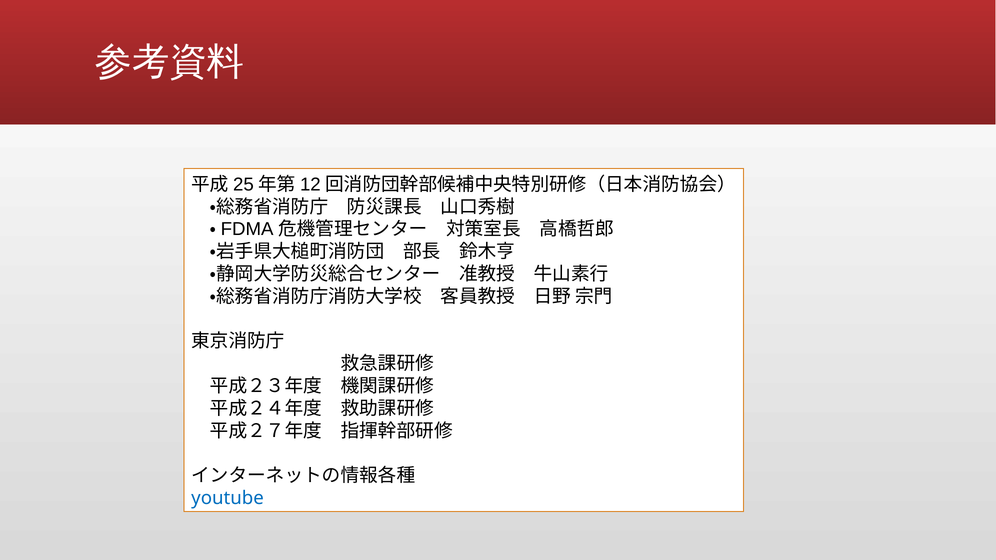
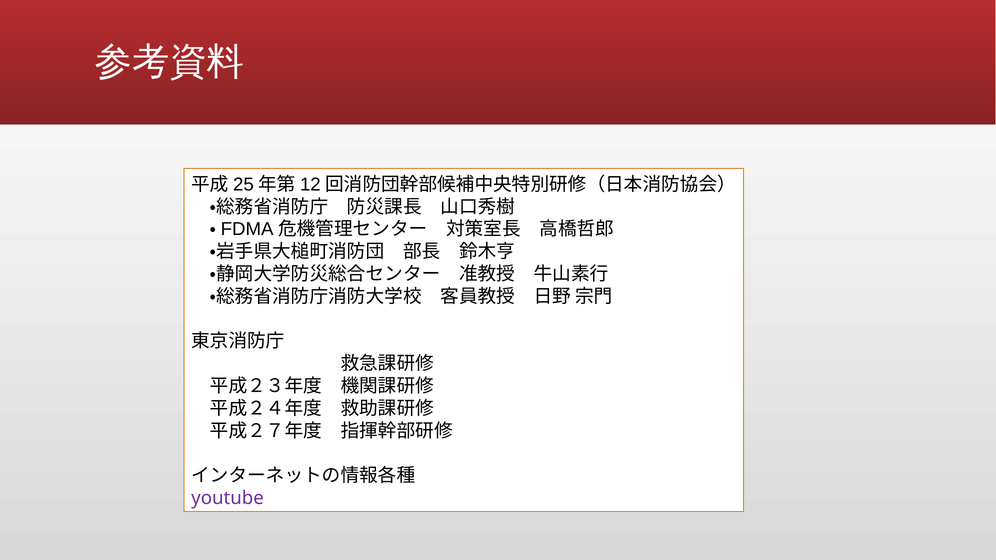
youtube colour: blue -> purple
